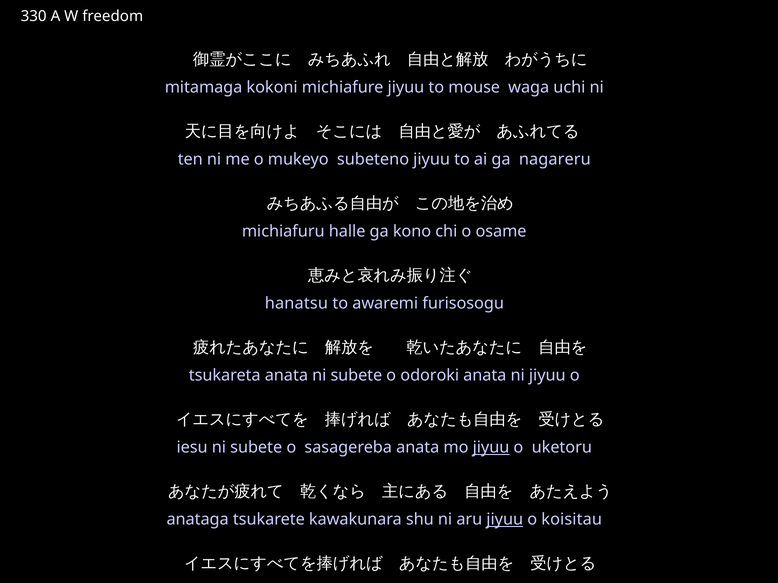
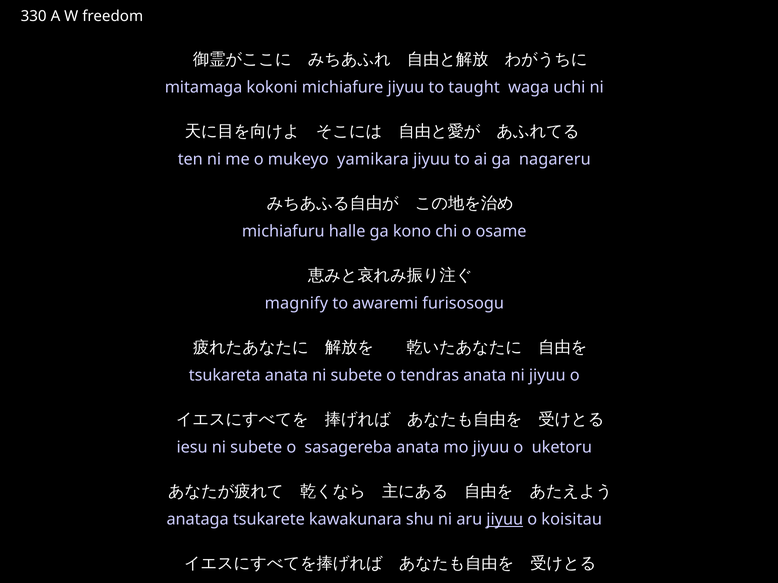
mouse: mouse -> taught
subeteno: subeteno -> yamikara
hanatsu: hanatsu -> magnify
odoroki: odoroki -> tendras
jiyuu at (491, 448) underline: present -> none
